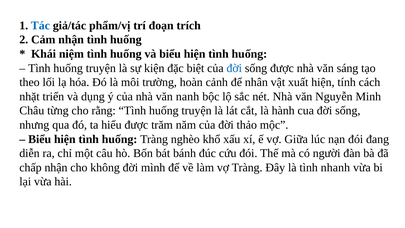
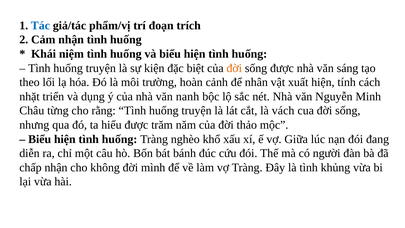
đời at (234, 68) colour: blue -> orange
hành: hành -> vách
nhanh: nhanh -> khủng
